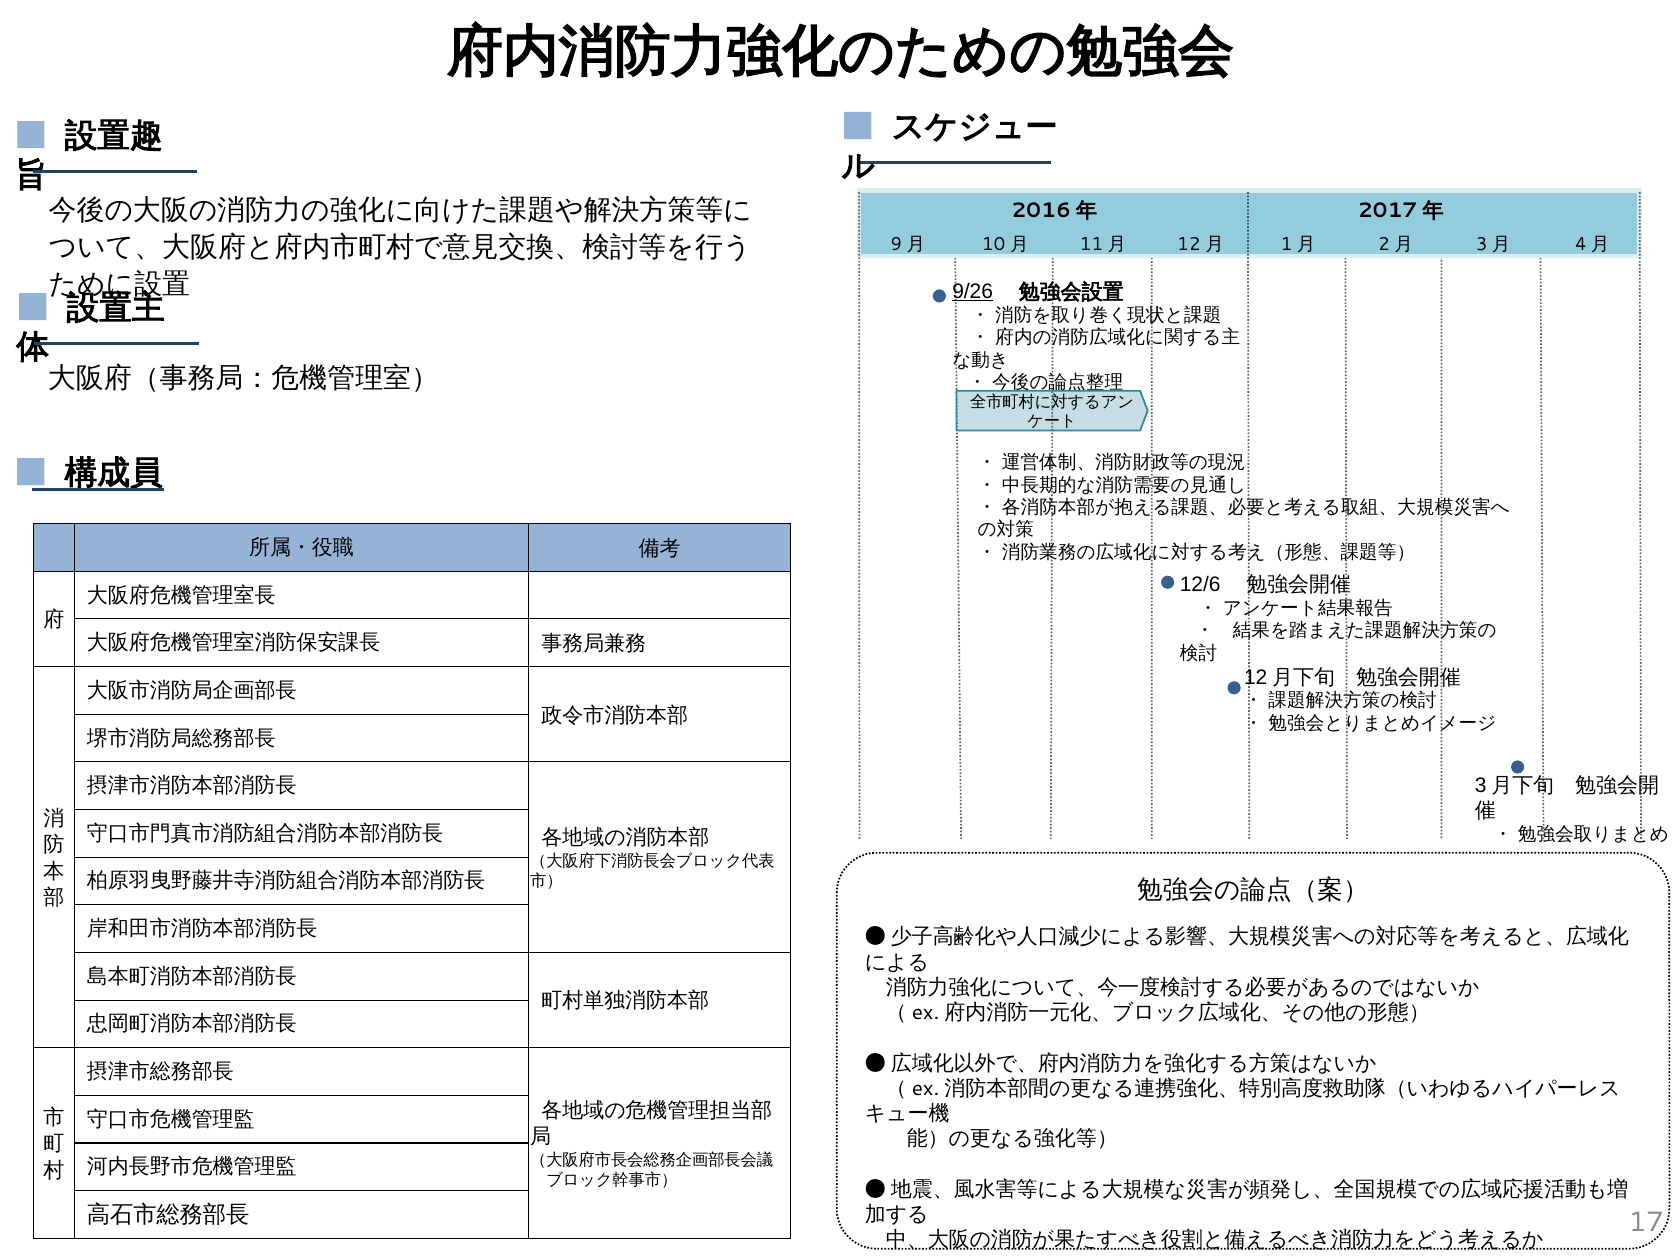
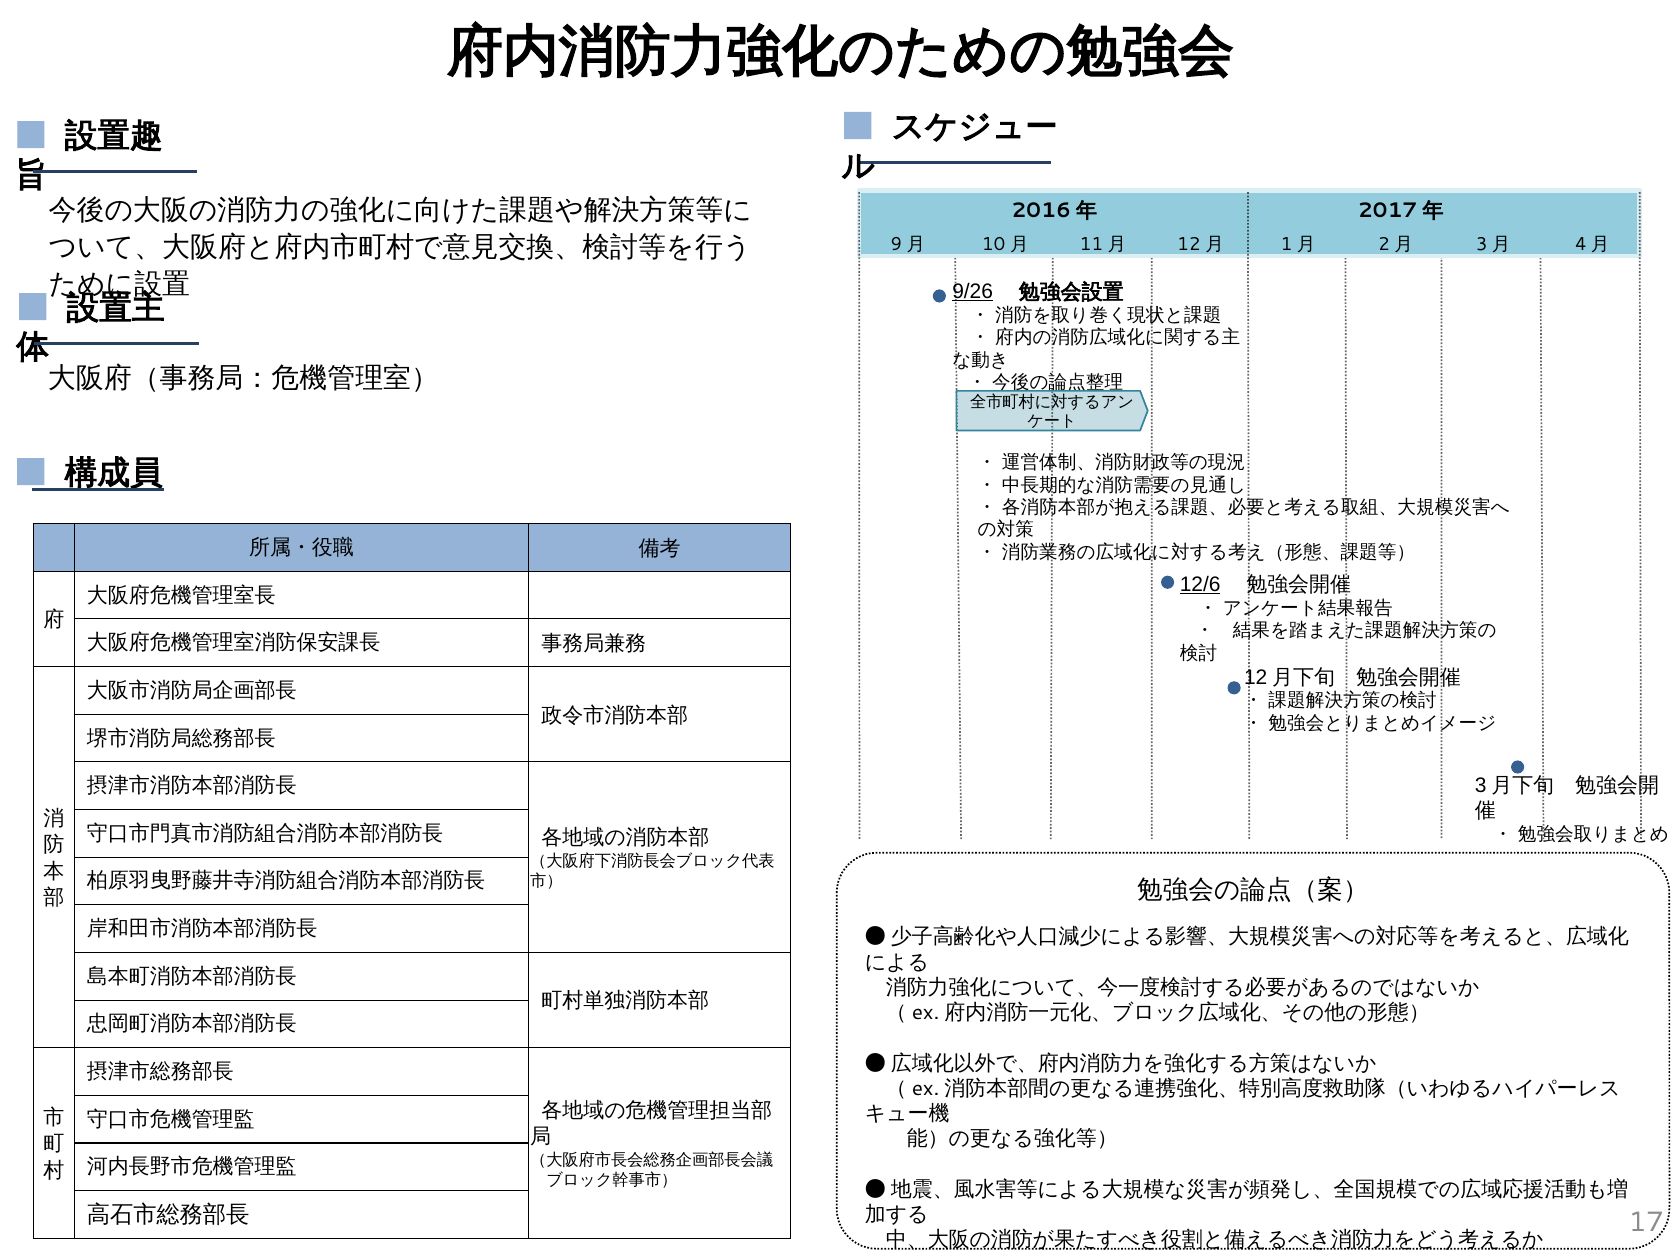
12/6 underline: none -> present
